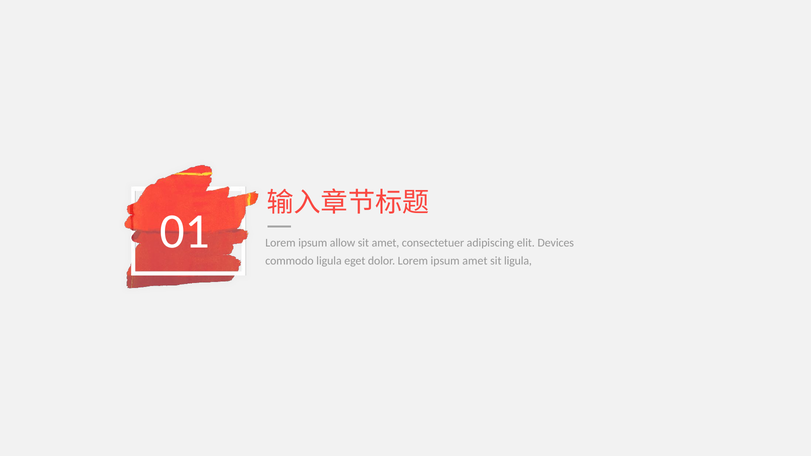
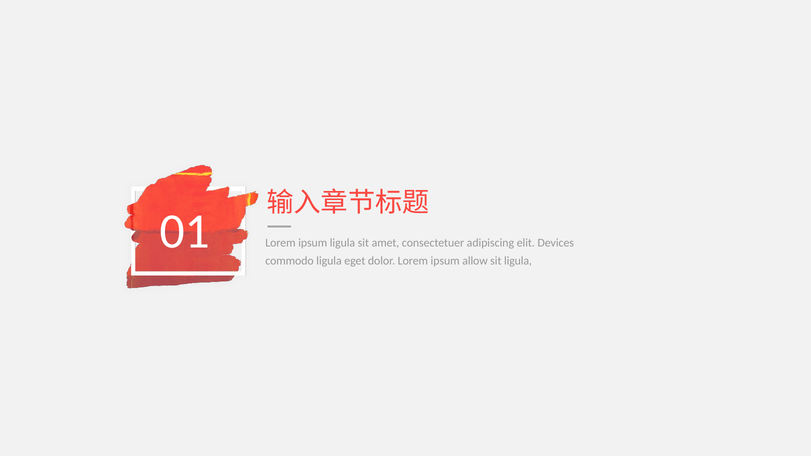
ipsum allow: allow -> ligula
ipsum amet: amet -> allow
